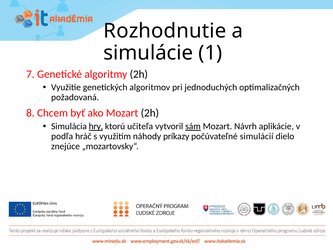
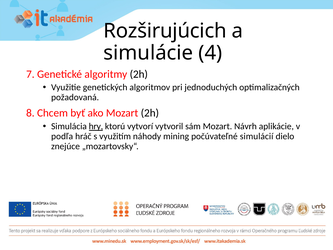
Rozhodnutie: Rozhodnutie -> Rozširujúcich
1: 1 -> 4
učiteľa: učiteľa -> vytvorí
sám underline: present -> none
príkazy: príkazy -> mining
